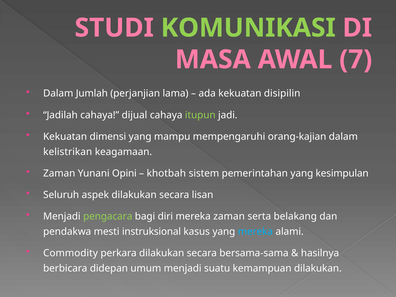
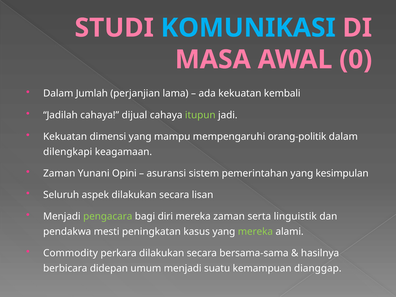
KOMUNIKASI colour: light green -> light blue
7: 7 -> 0
disipilin: disipilin -> kembali
orang-kajian: orang-kajian -> orang-politik
kelistrikan: kelistrikan -> dilengkapi
khotbah: khotbah -> asuransi
belakang: belakang -> linguistik
instruksional: instruksional -> peningkatan
mereka at (255, 232) colour: light blue -> light green
kemampuan dilakukan: dilakukan -> dianggap
